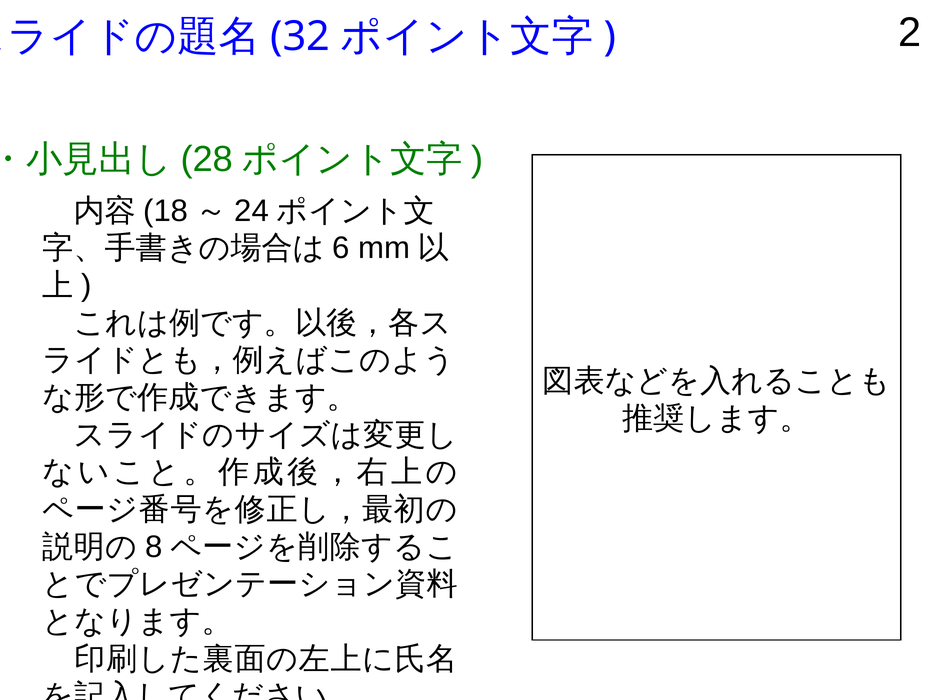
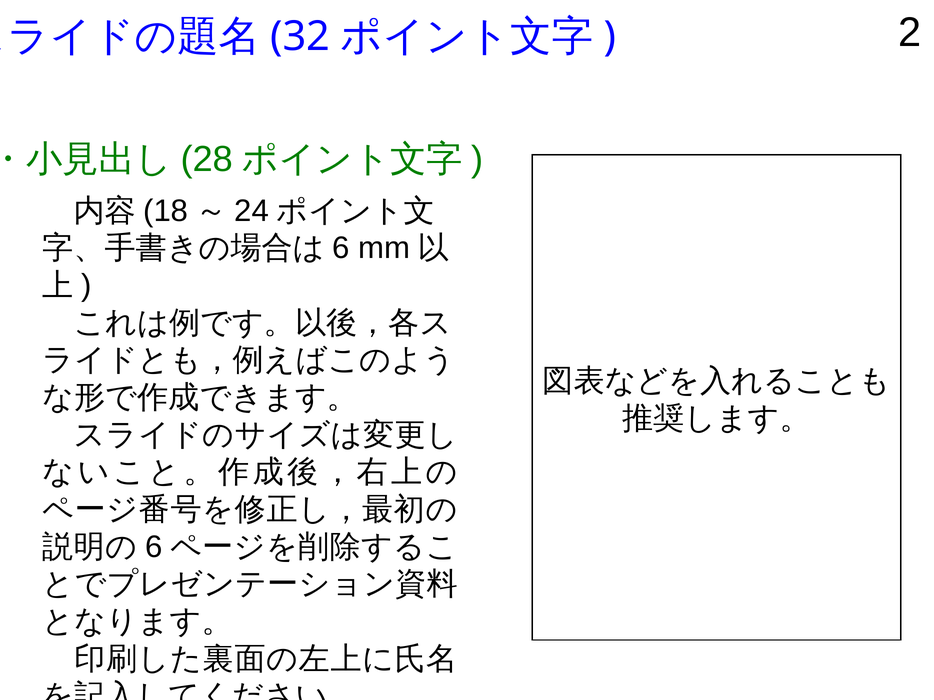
8 at (154, 547): 8 -> 6
